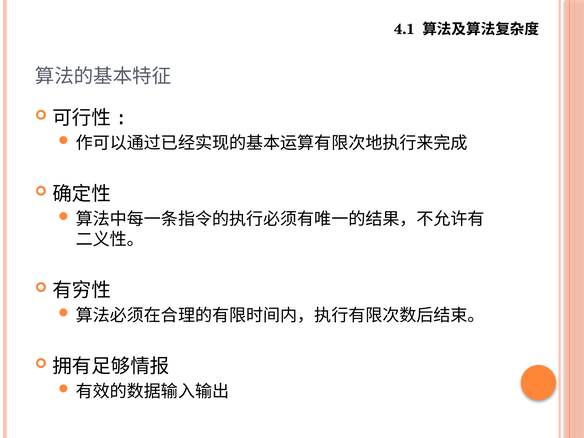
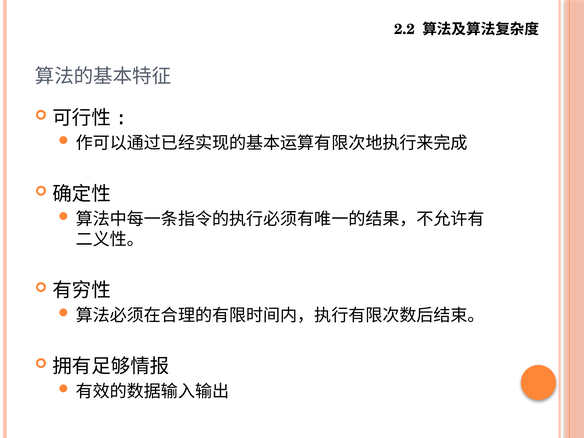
4.1: 4.1 -> 2.2
